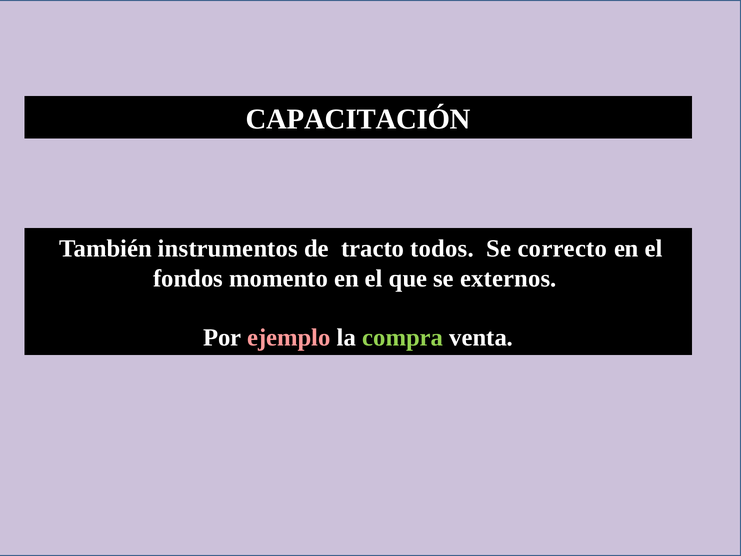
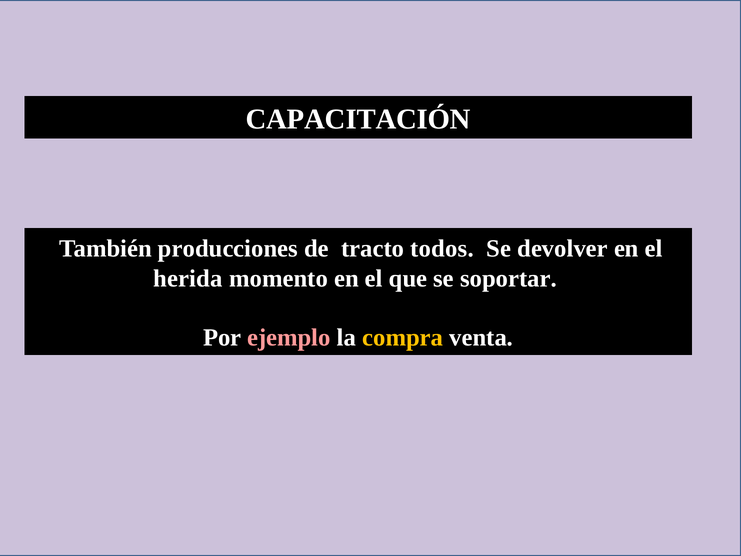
instrumentos: instrumentos -> producciones
correcto: correcto -> devolver
fondos: fondos -> herida
externos: externos -> soportar
compra colour: light green -> yellow
